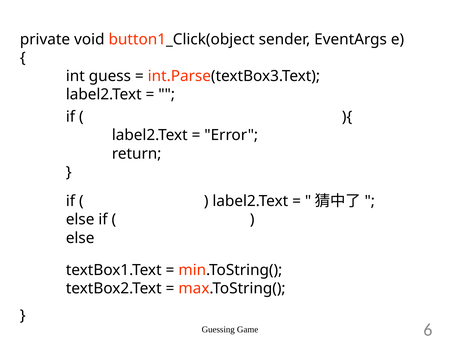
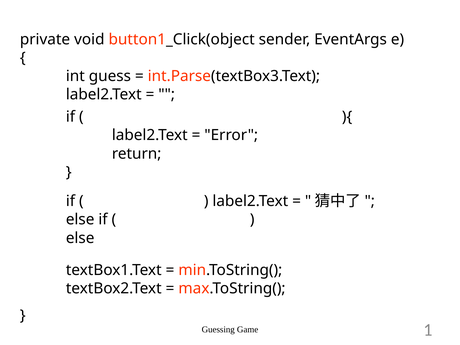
6: 6 -> 1
